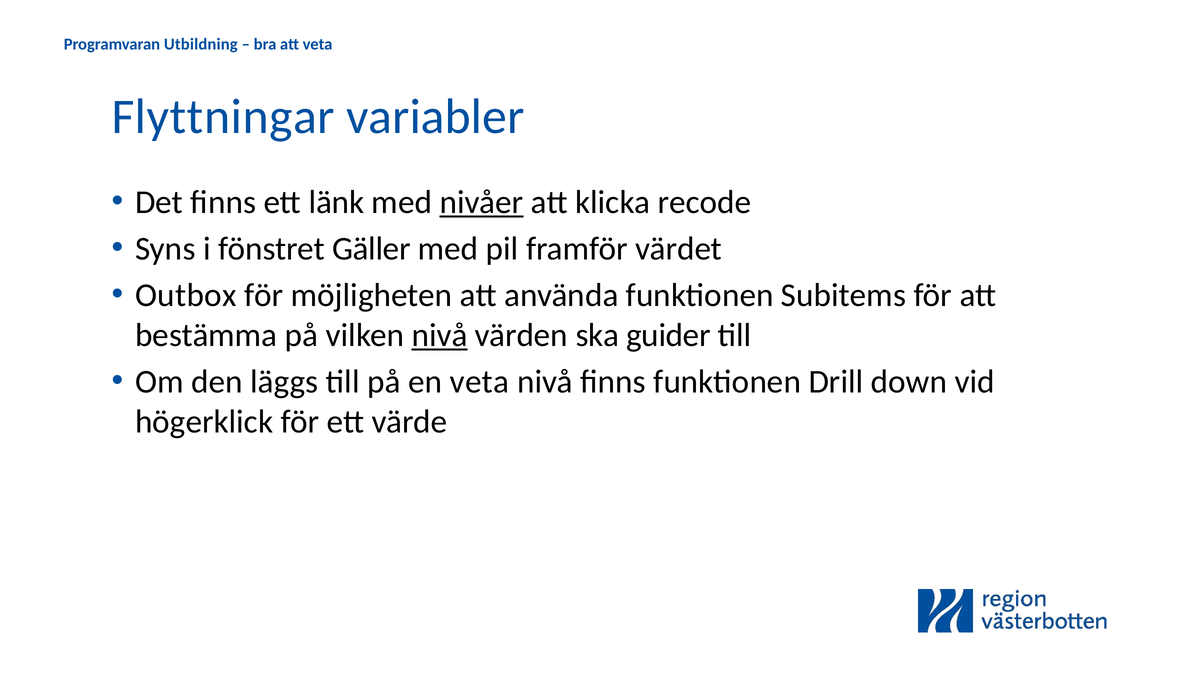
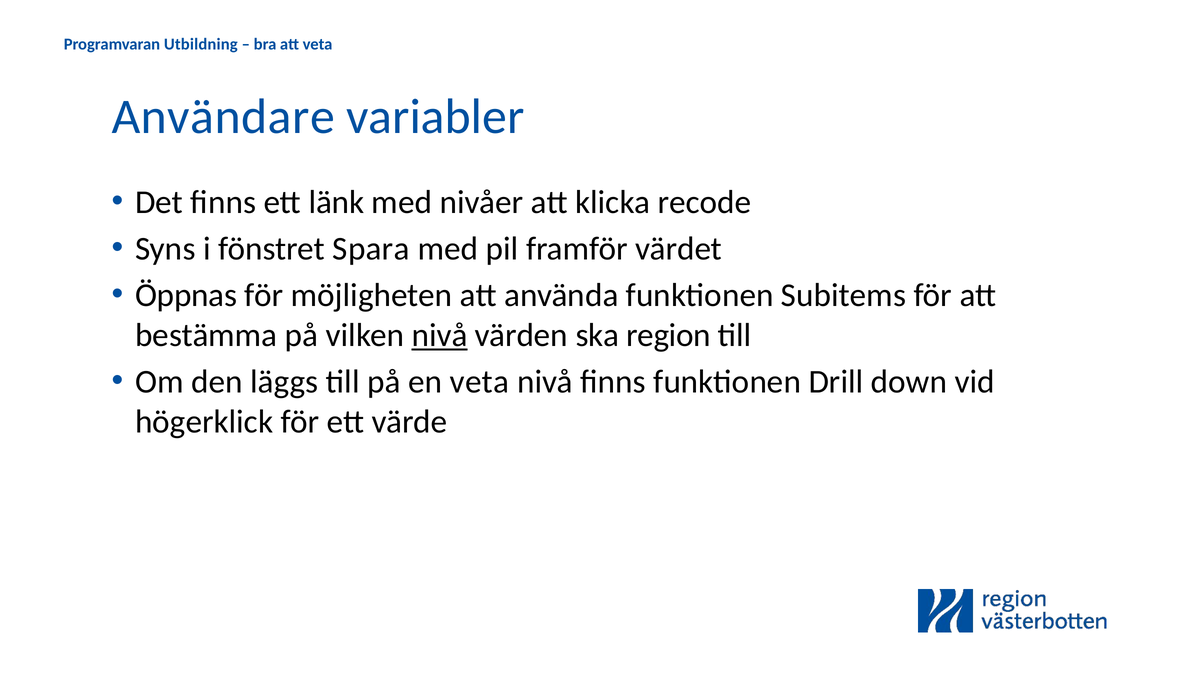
Flyttningar: Flyttningar -> Användare
nivåer underline: present -> none
Gäller: Gäller -> Spara
Outbox: Outbox -> Öppnas
guider: guider -> region
